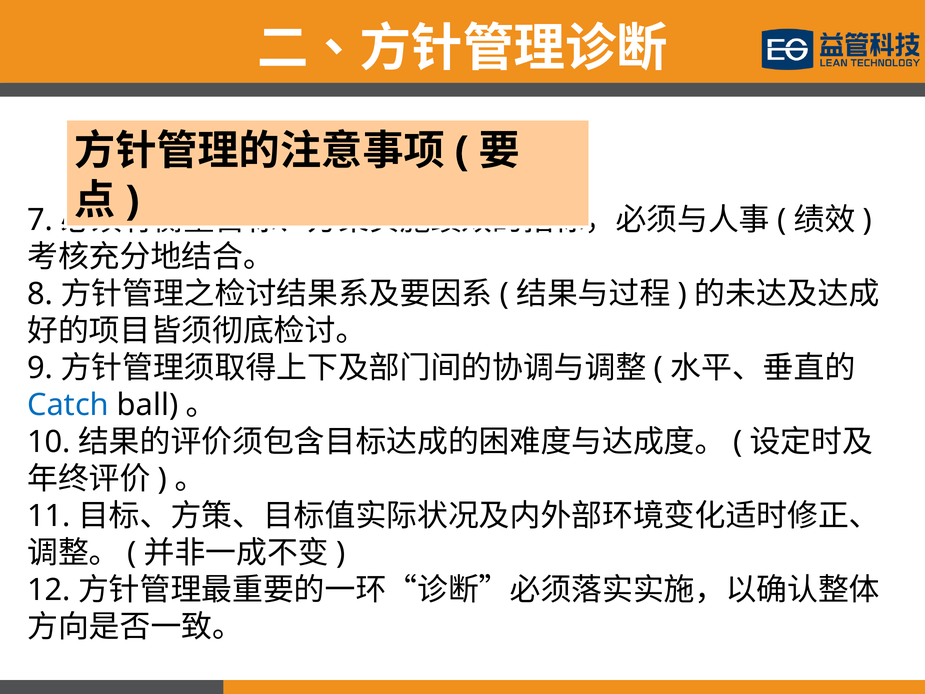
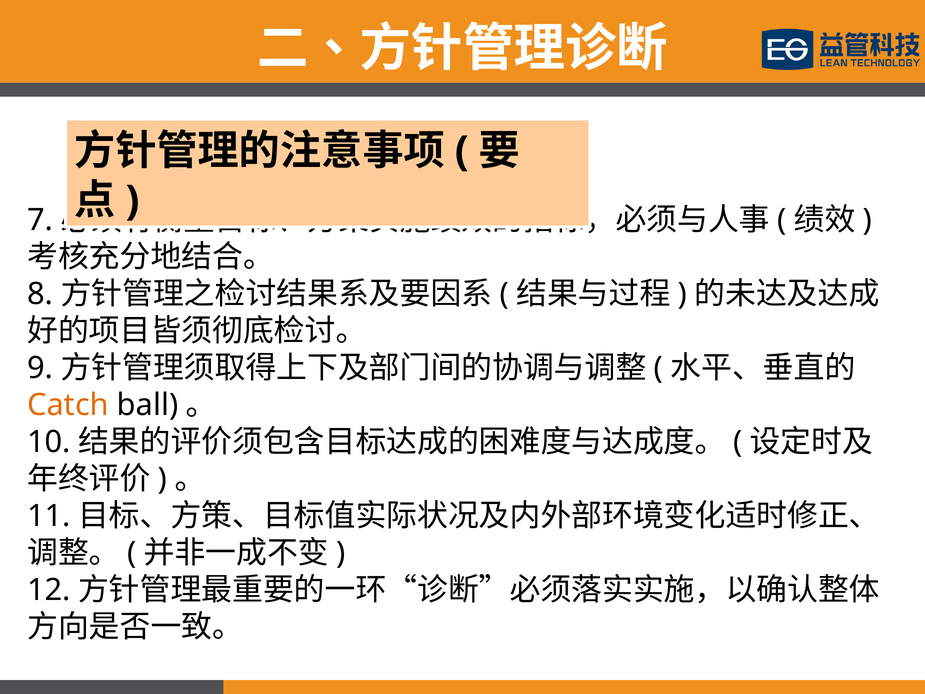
Catch colour: blue -> orange
